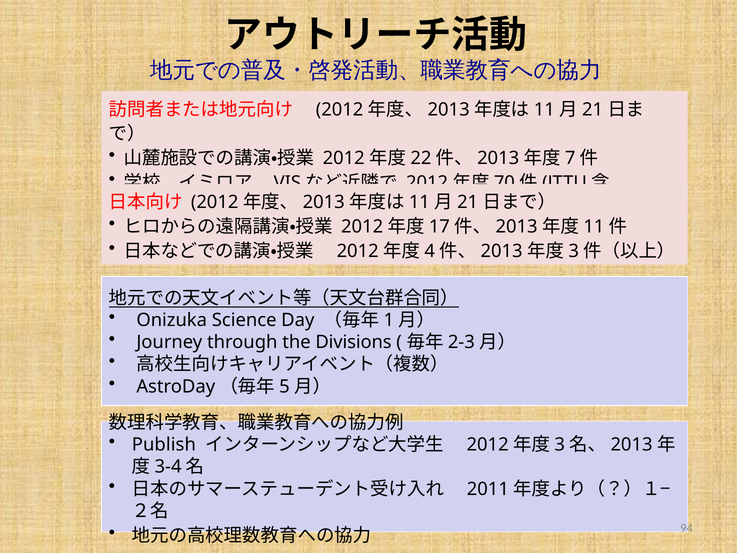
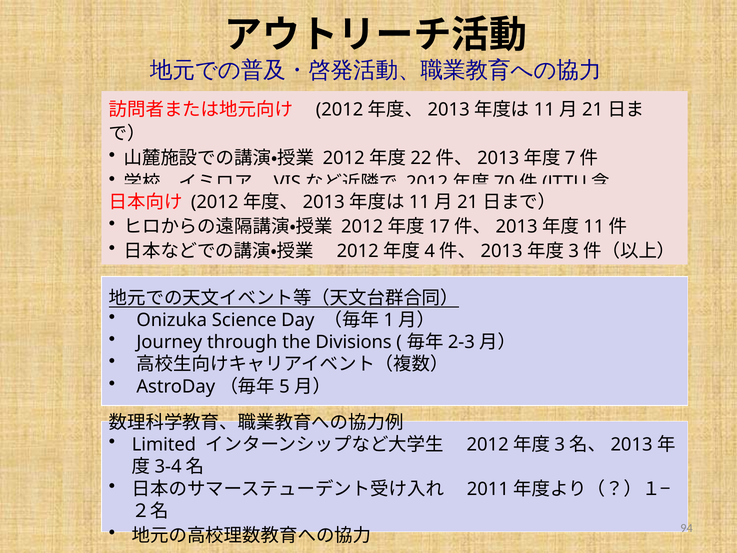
Publish: Publish -> Limited
